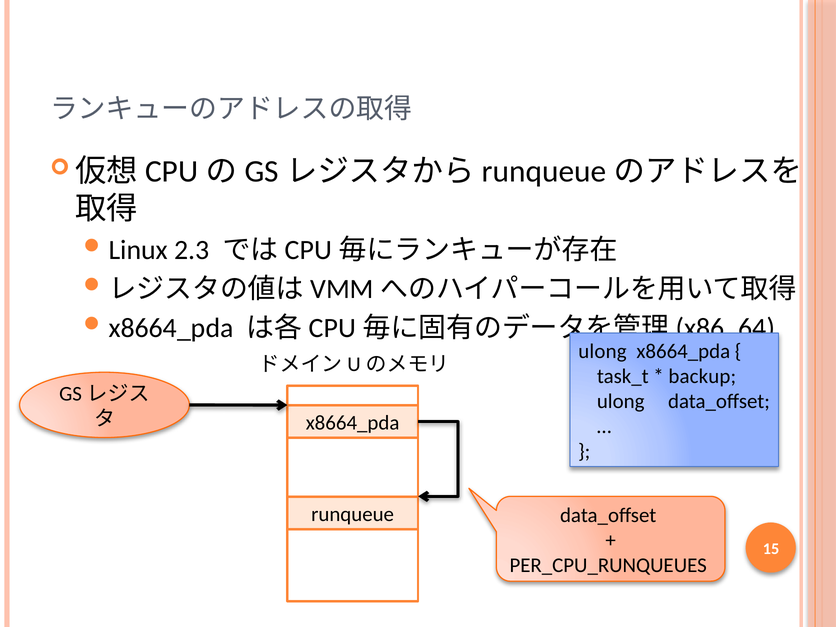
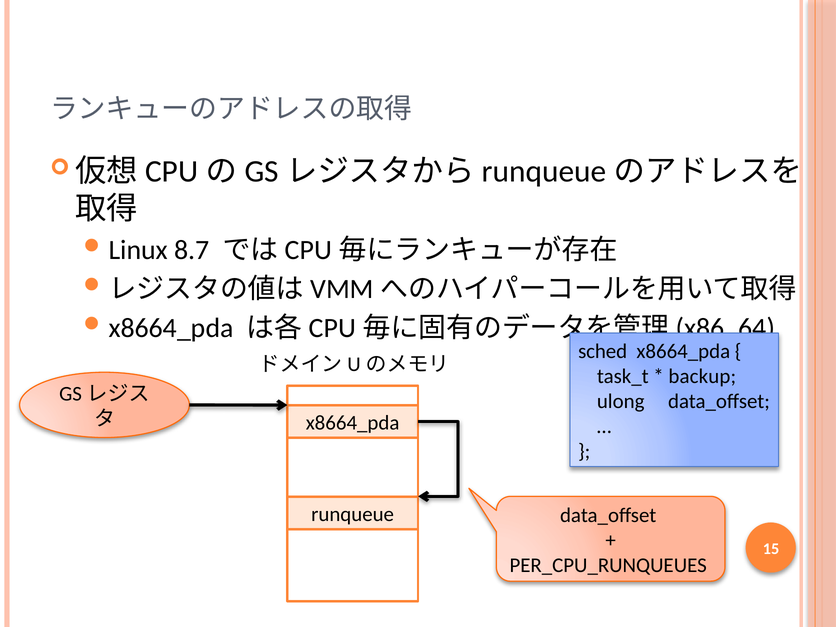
2.3: 2.3 -> 8.7
ulong at (602, 351): ulong -> sched
